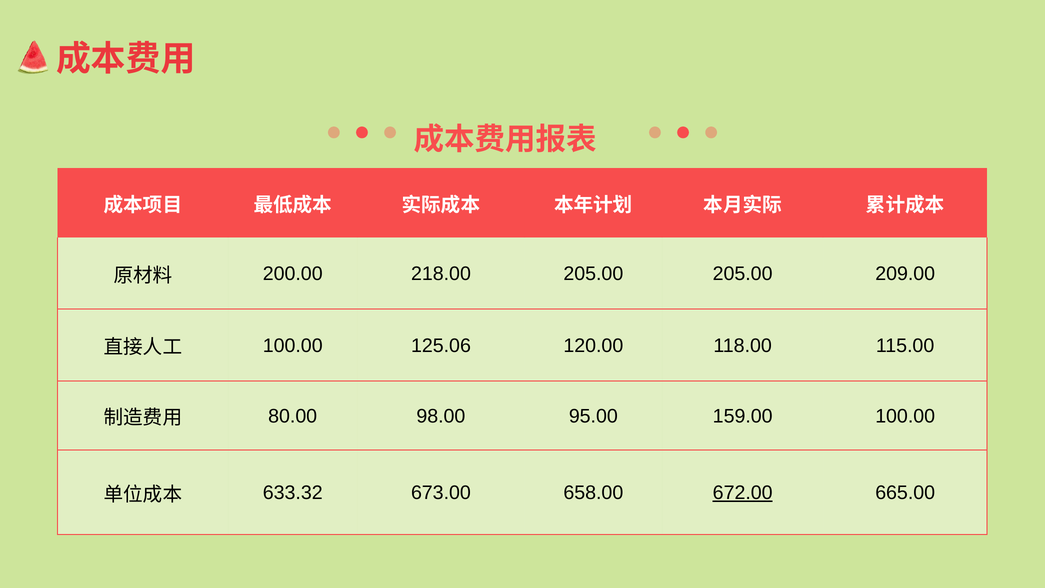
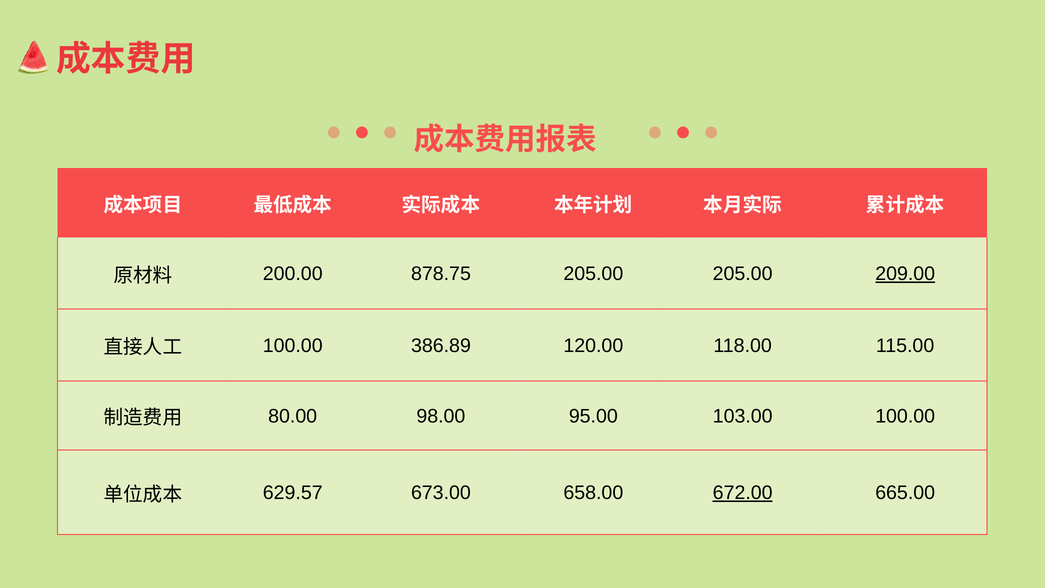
218.00: 218.00 -> 878.75
209.00 underline: none -> present
125.06: 125.06 -> 386.89
159.00: 159.00 -> 103.00
633.32: 633.32 -> 629.57
